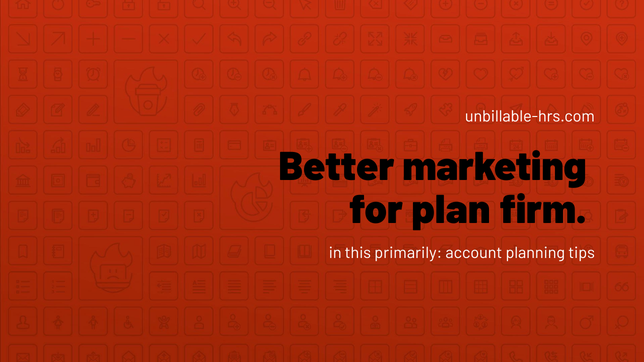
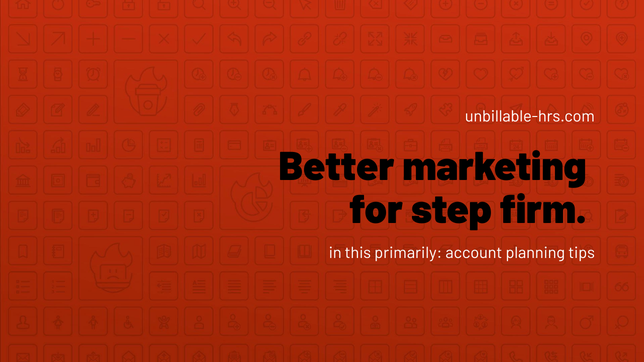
plan: plan -> step
